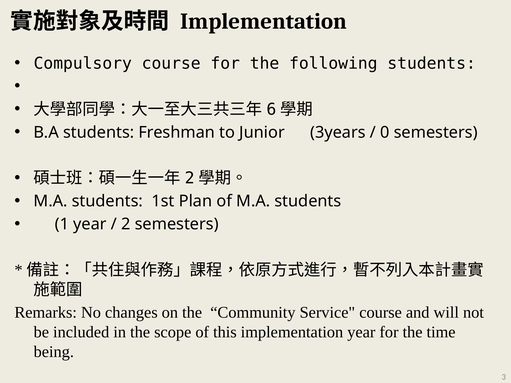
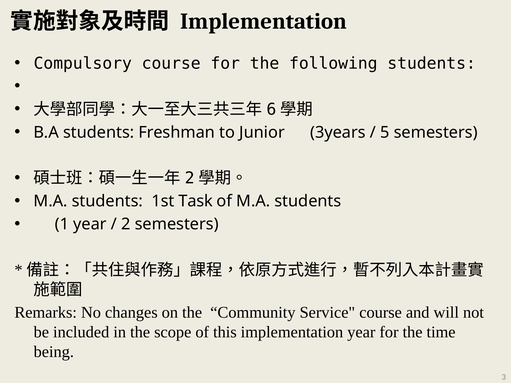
0: 0 -> 5
Plan: Plan -> Task
